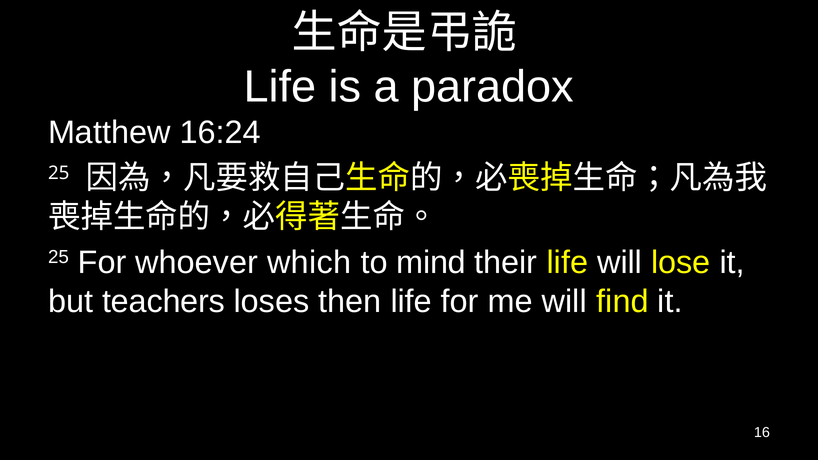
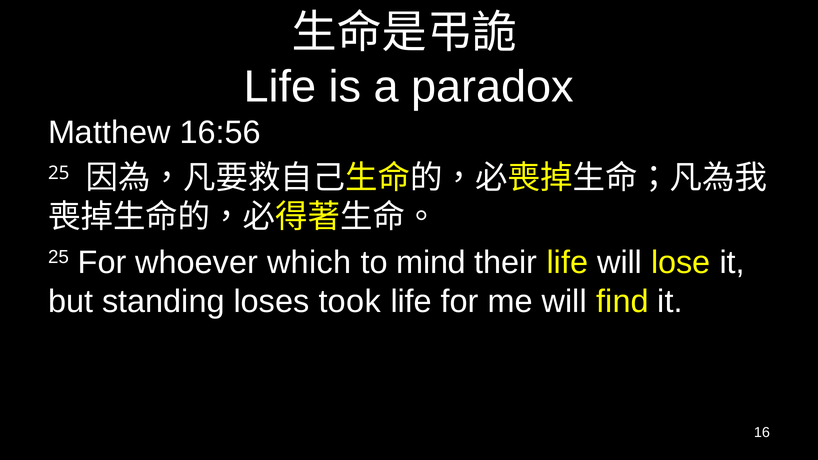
16:24: 16:24 -> 16:56
teachers: teachers -> standing
then: then -> took
